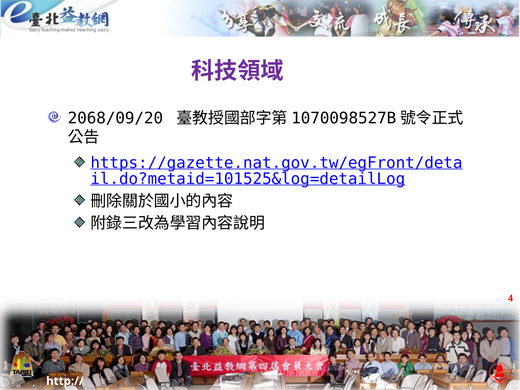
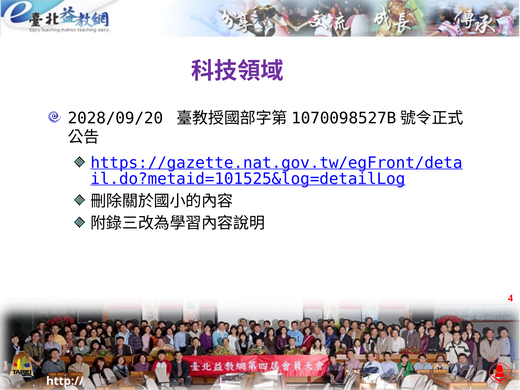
2068/09/20: 2068/09/20 -> 2028/09/20
